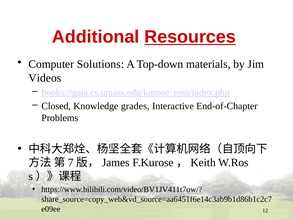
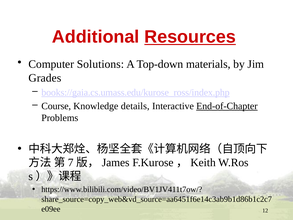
Videos: Videos -> Grades
Closed: Closed -> Course
grades: grades -> details
End-of-Chapter underline: none -> present
